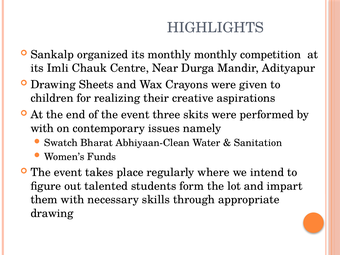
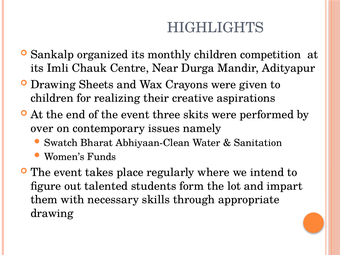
monthly monthly: monthly -> children
with at (42, 128): with -> over
